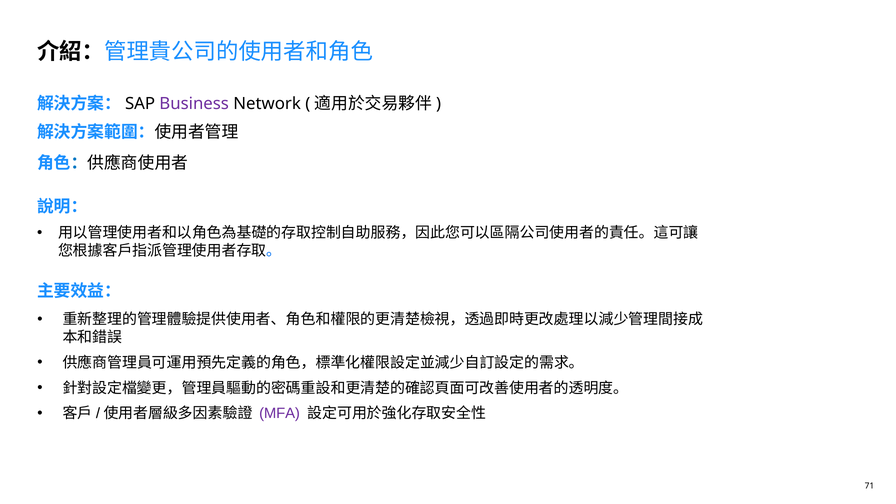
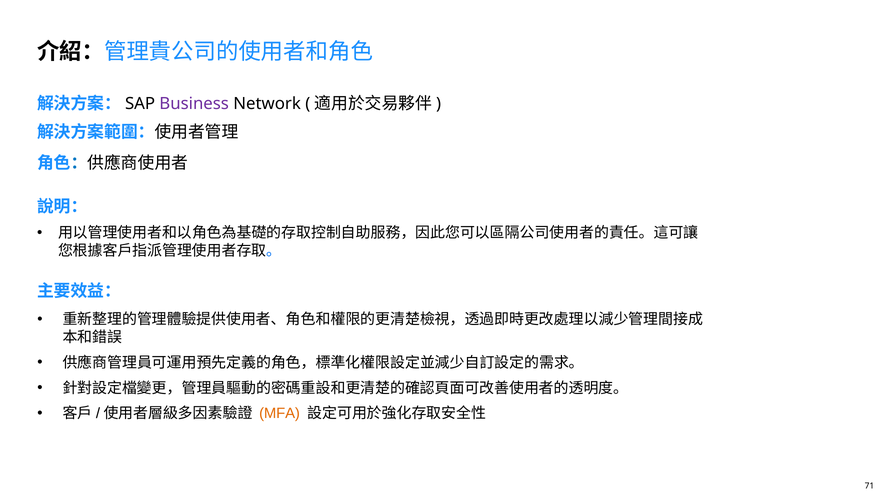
MFA colour: purple -> orange
